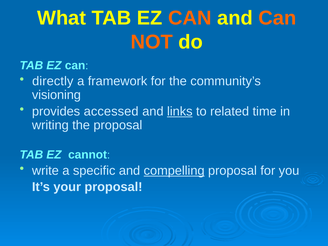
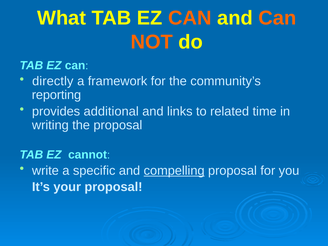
visioning: visioning -> reporting
accessed: accessed -> additional
links underline: present -> none
